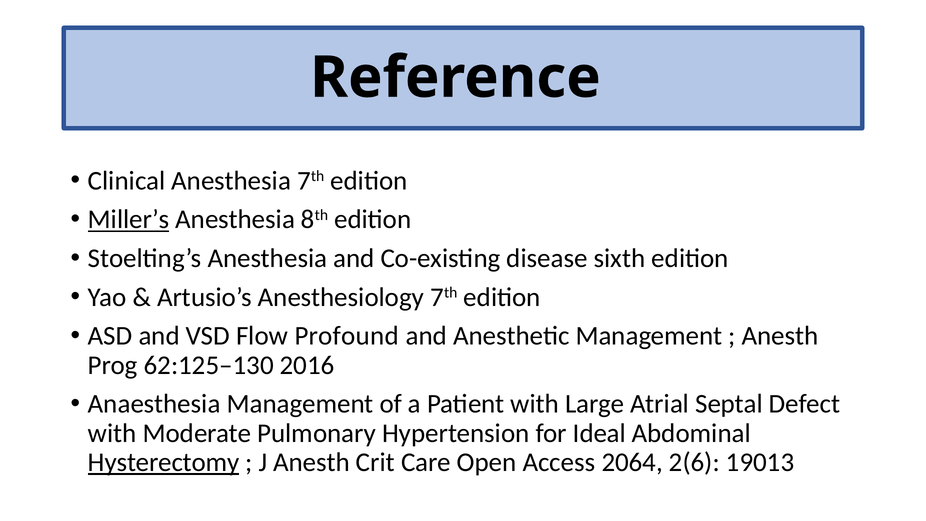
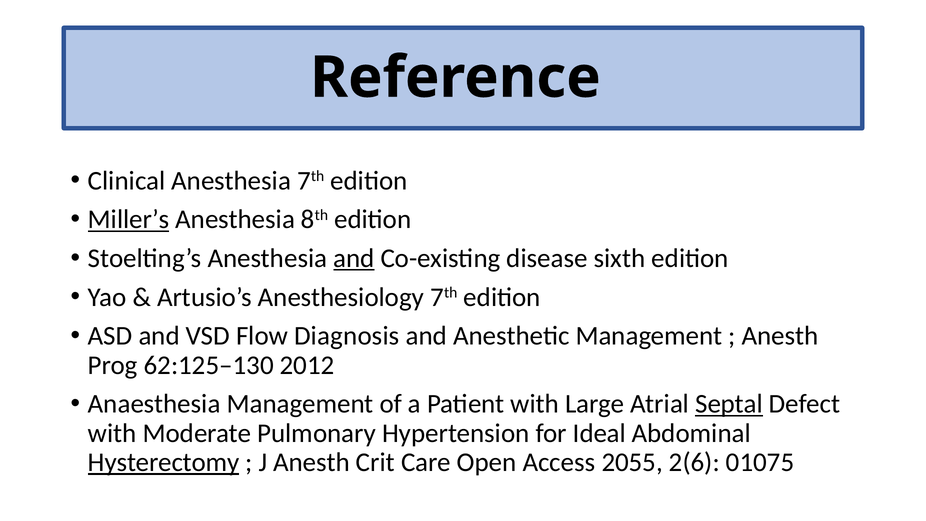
and at (354, 258) underline: none -> present
Profound: Profound -> Diagnosis
2016: 2016 -> 2012
Septal underline: none -> present
2064: 2064 -> 2055
19013: 19013 -> 01075
